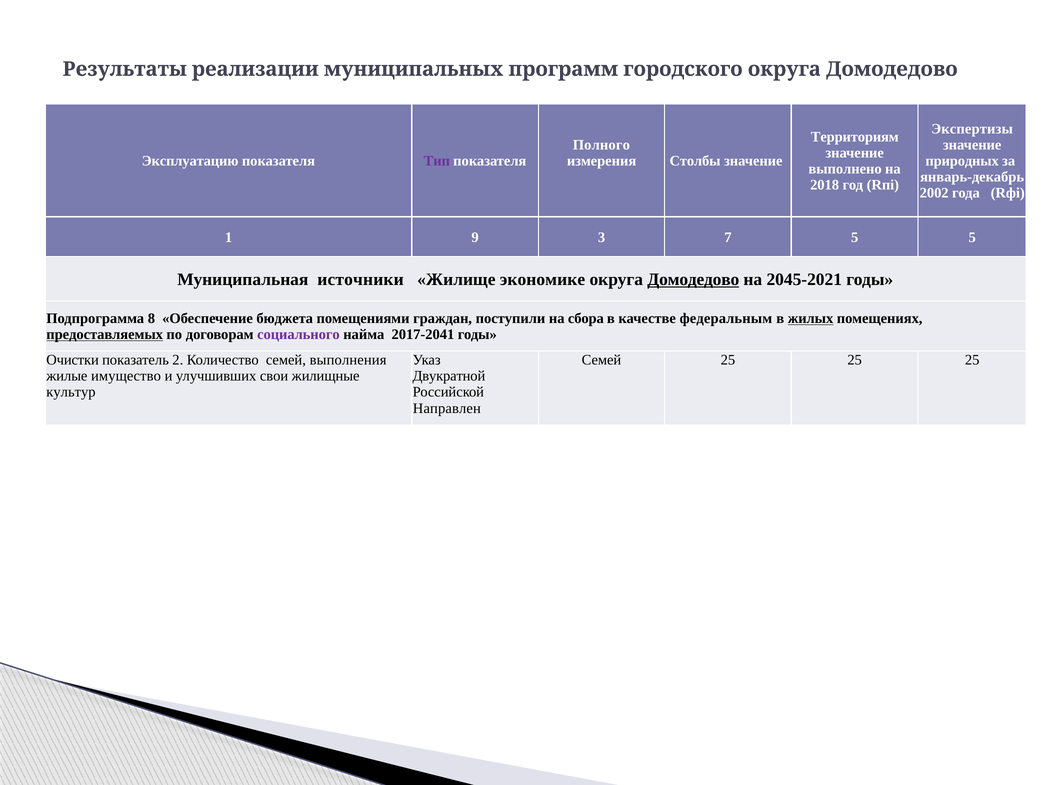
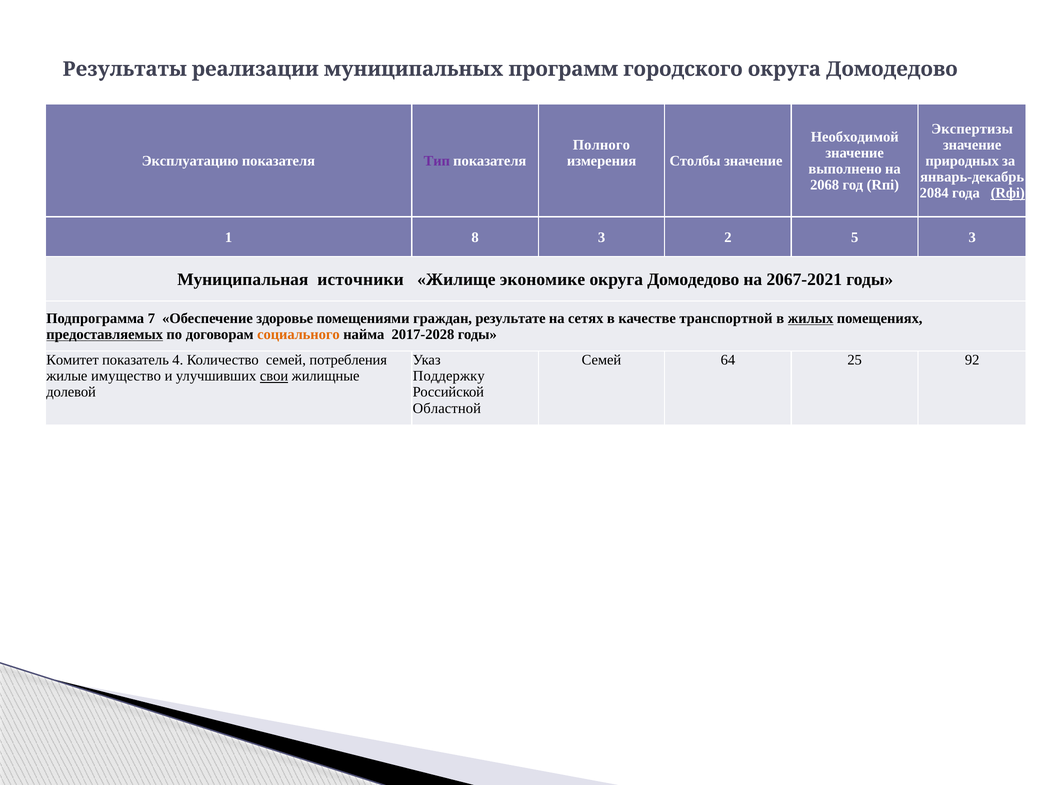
Территориям: Территориям -> Необходимой
2018: 2018 -> 2068
2002: 2002 -> 2084
Rфi underline: none -> present
9: 9 -> 8
7: 7 -> 2
5 5: 5 -> 3
Домодедово at (693, 279) underline: present -> none
2045-2021: 2045-2021 -> 2067-2021
8: 8 -> 7
бюджета: бюджета -> здоровье
поступили: поступили -> результате
сбора: сбора -> сетях
федеральным: федеральным -> транспортной
социального colour: purple -> orange
2017-2041: 2017-2041 -> 2017-2028
Очистки: Очистки -> Комитет
2: 2 -> 4
выполнения: выполнения -> потребления
Семей 25: 25 -> 64
25 at (972, 360): 25 -> 92
свои underline: none -> present
Двукратной: Двукратной -> Поддержку
культур: культур -> долевой
Направлен: Направлен -> Областной
